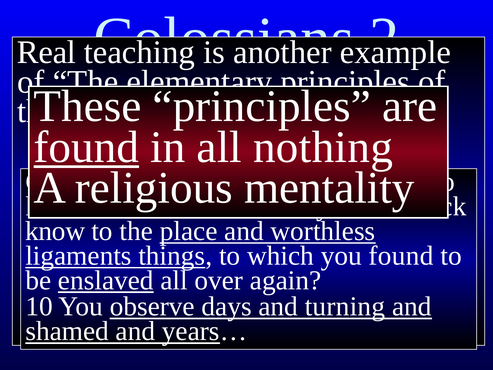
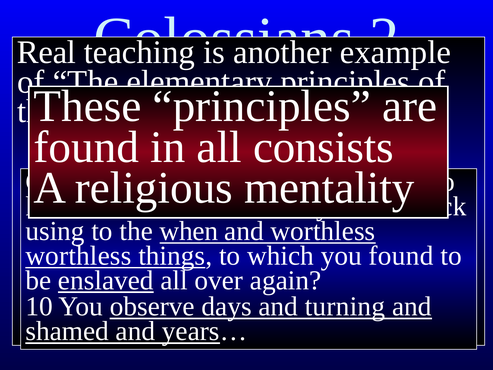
found at (86, 147) underline: present -> none
nothing: nothing -> consists
know at (55, 231): know -> using
place: place -> when
ligaments at (78, 255): ligaments -> worthless
